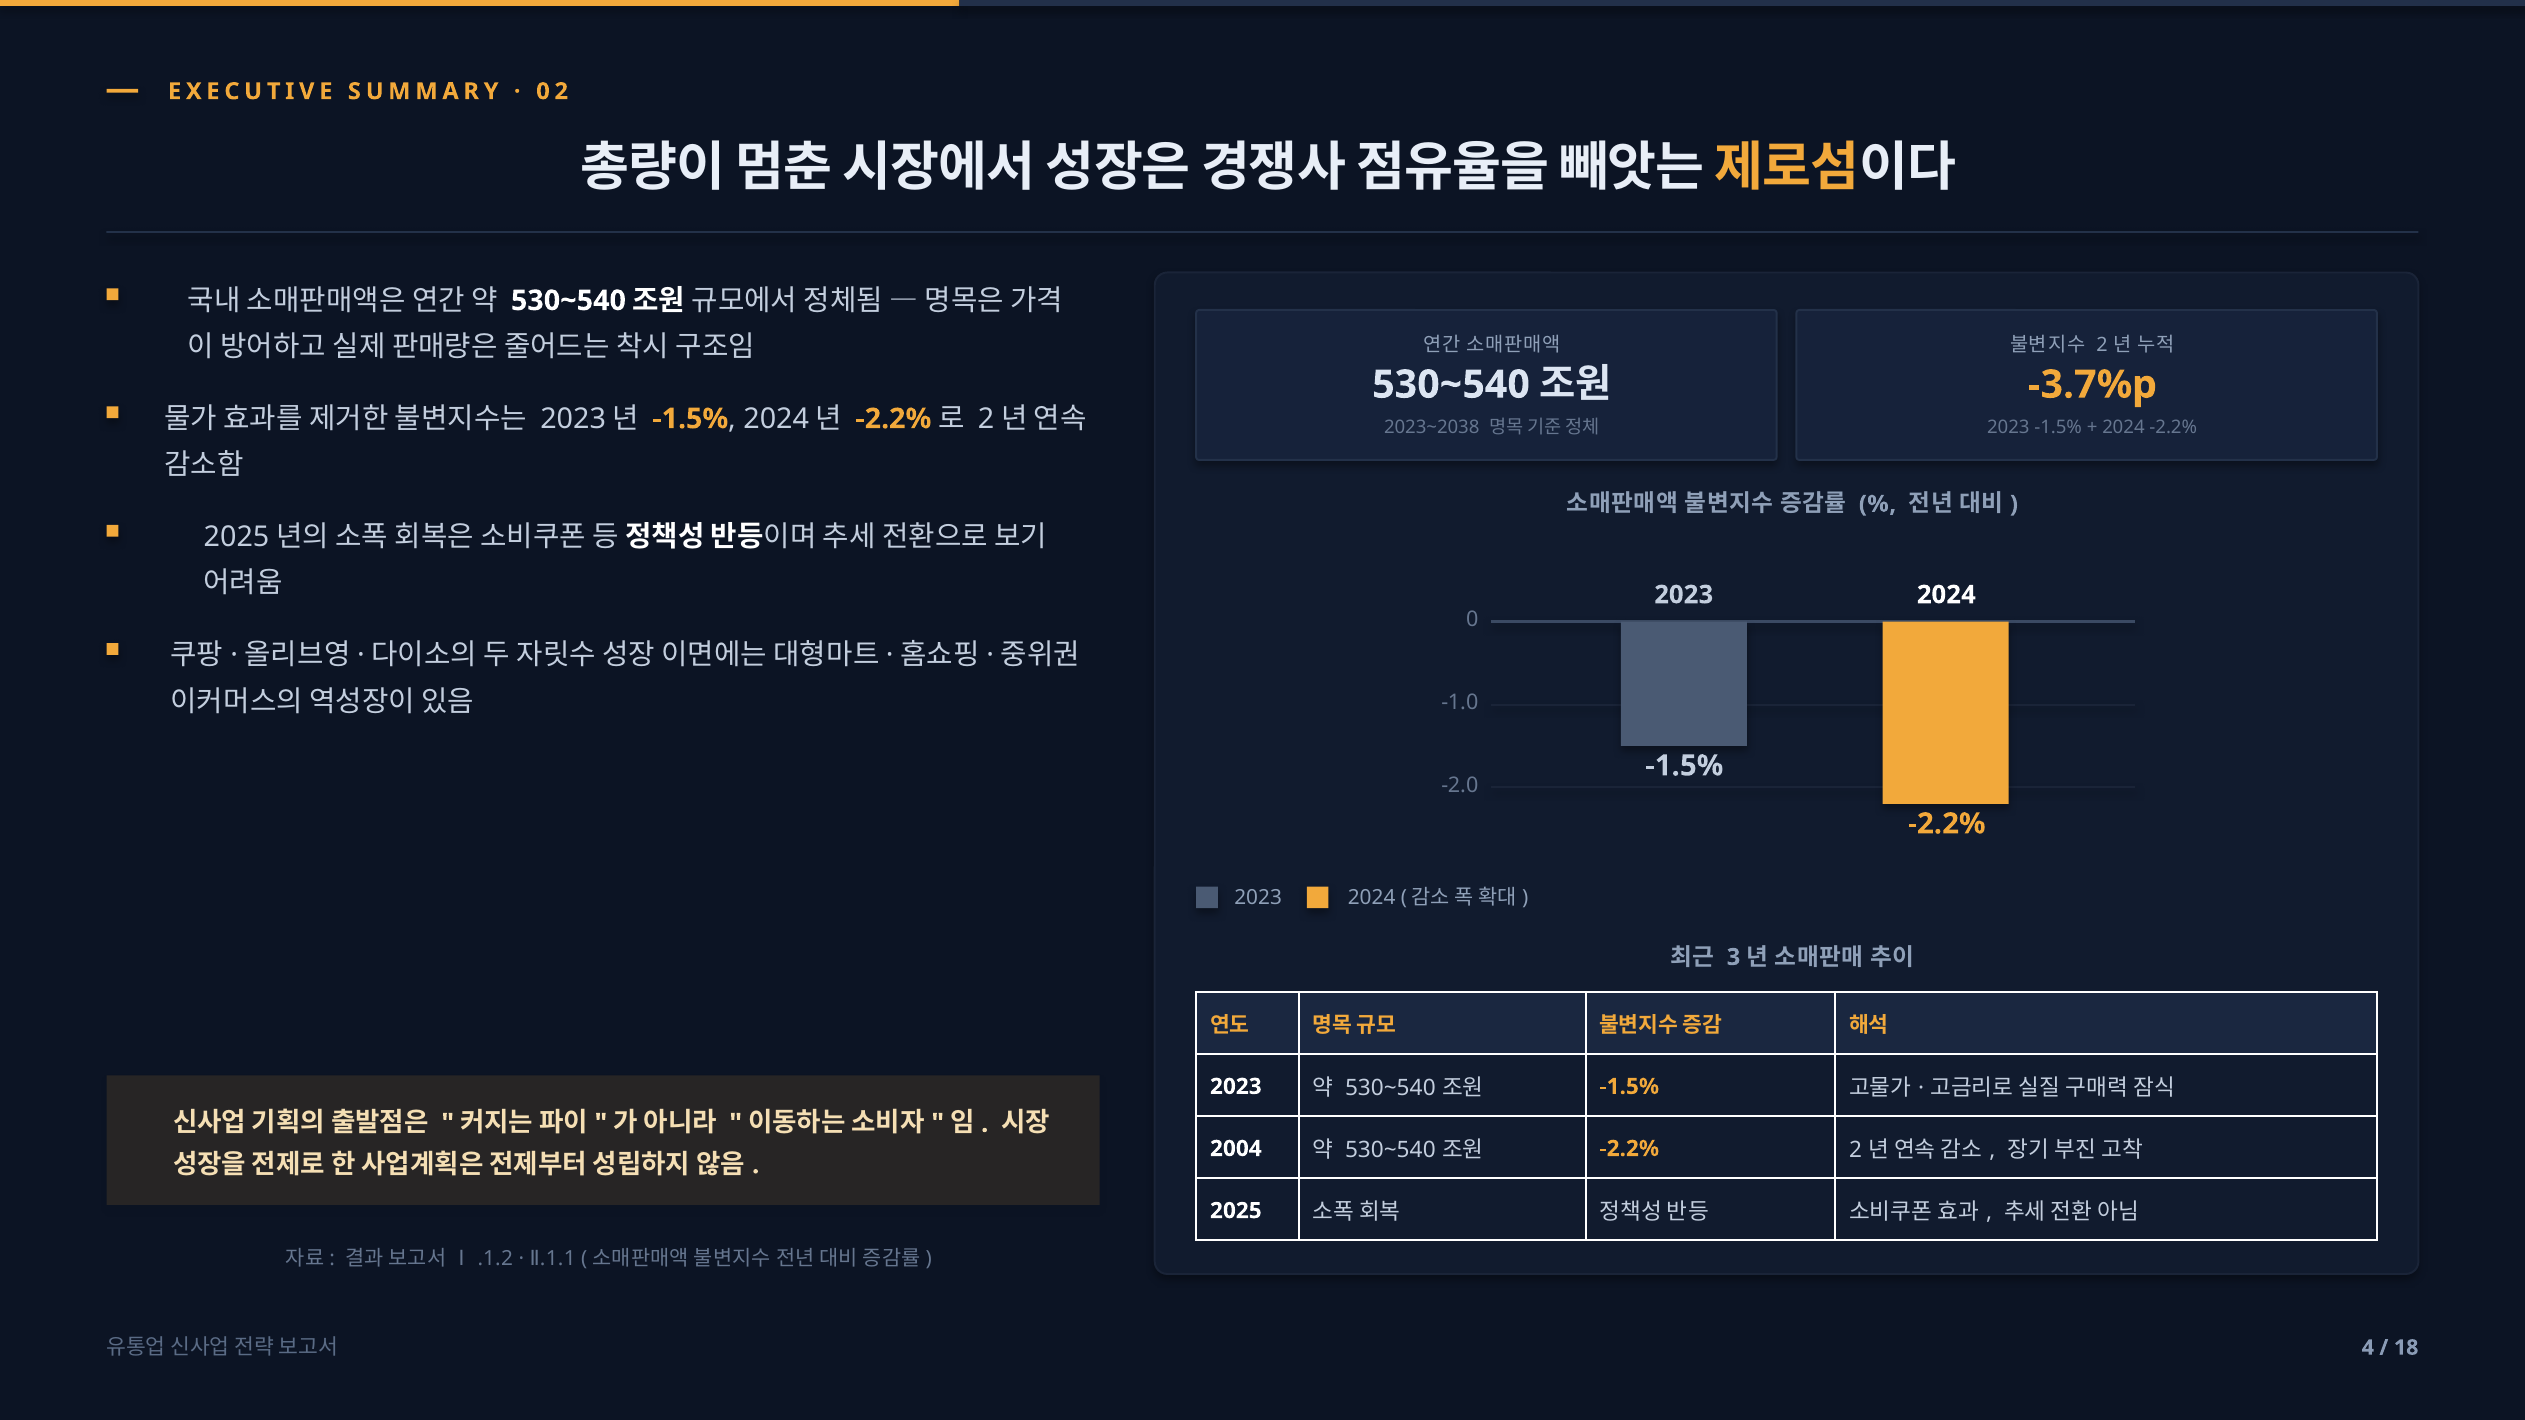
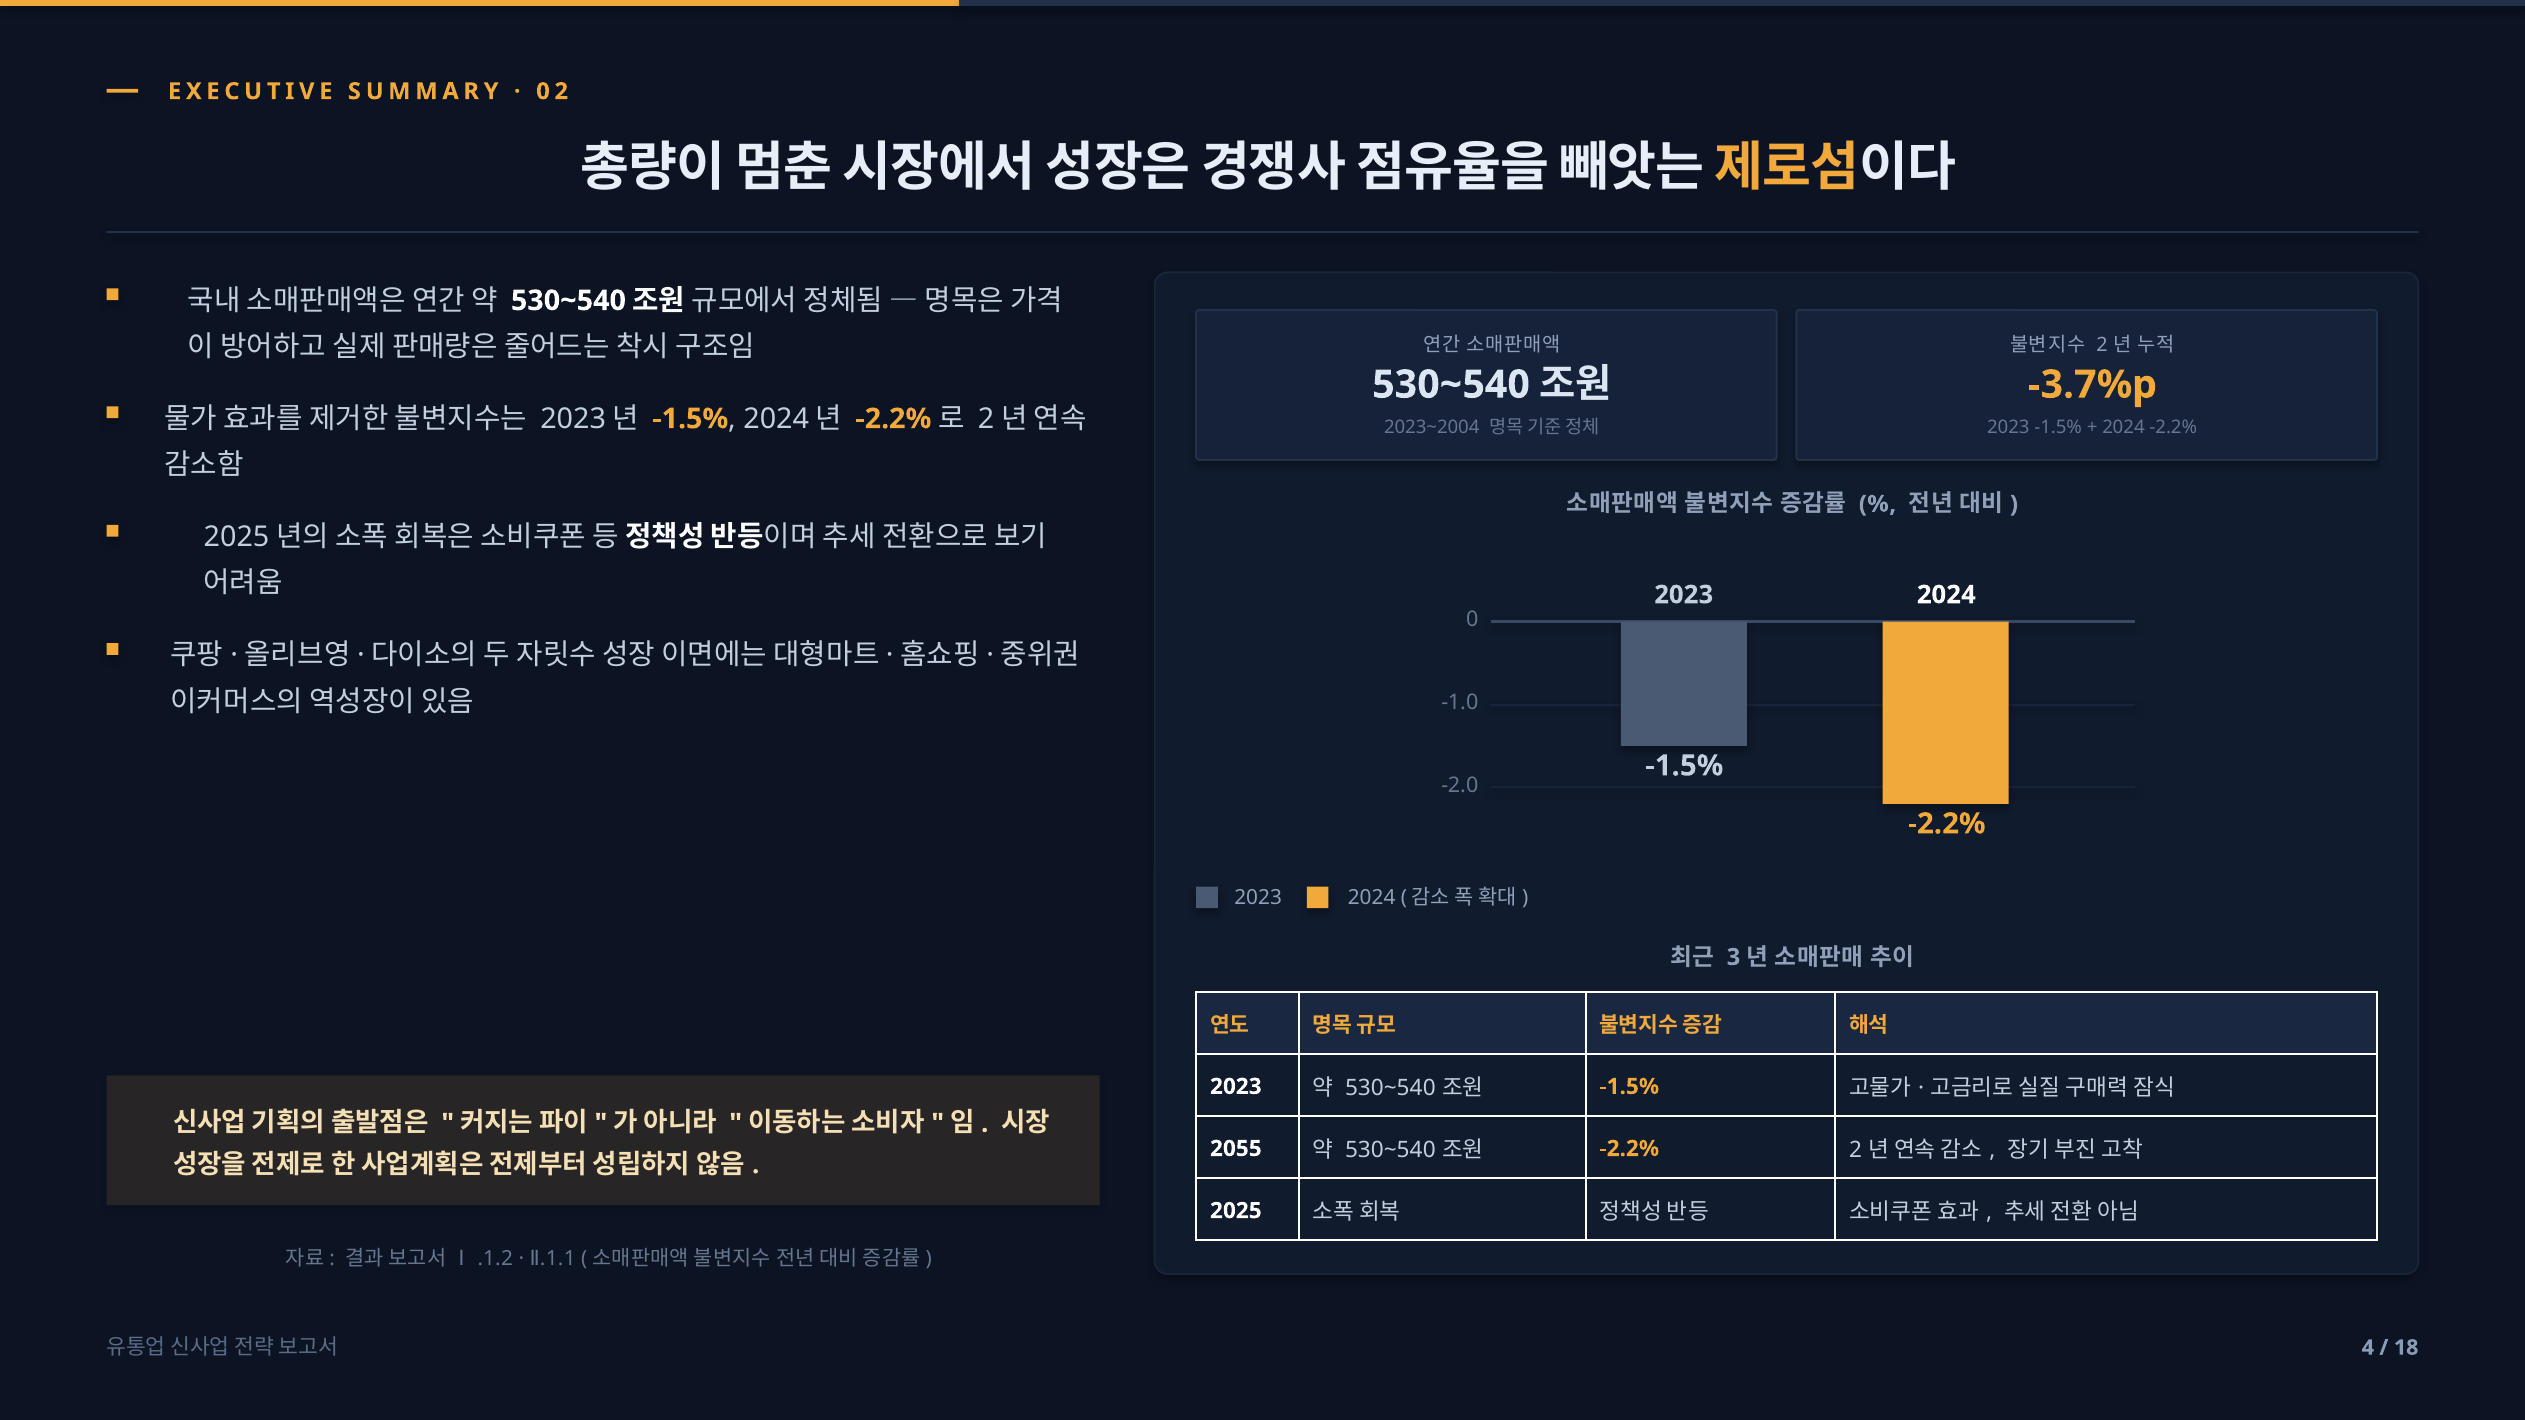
2023~2038: 2023~2038 -> 2023~2004
2004: 2004 -> 2055
